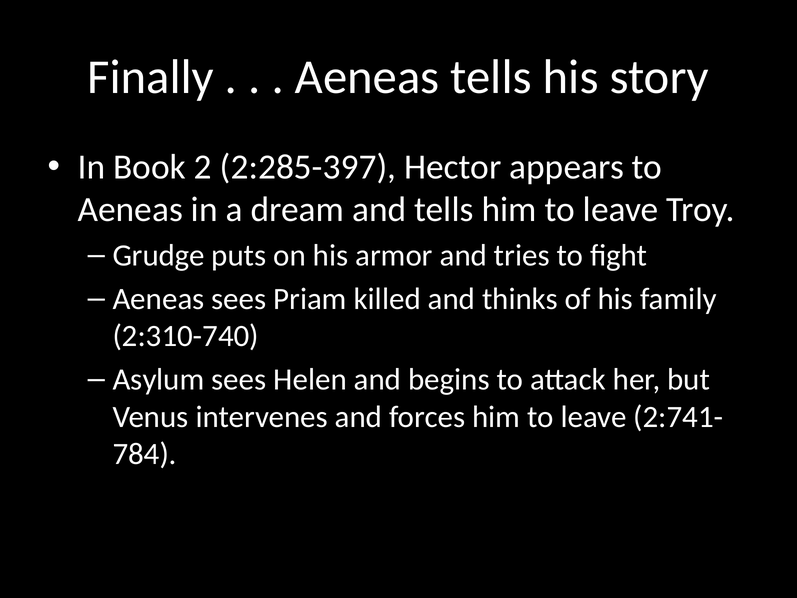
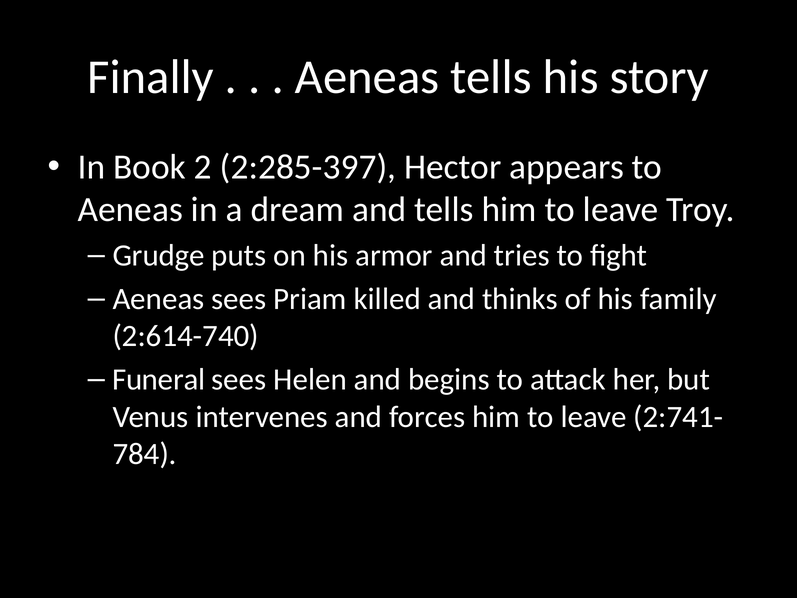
2:310-740: 2:310-740 -> 2:614-740
Asylum: Asylum -> Funeral
